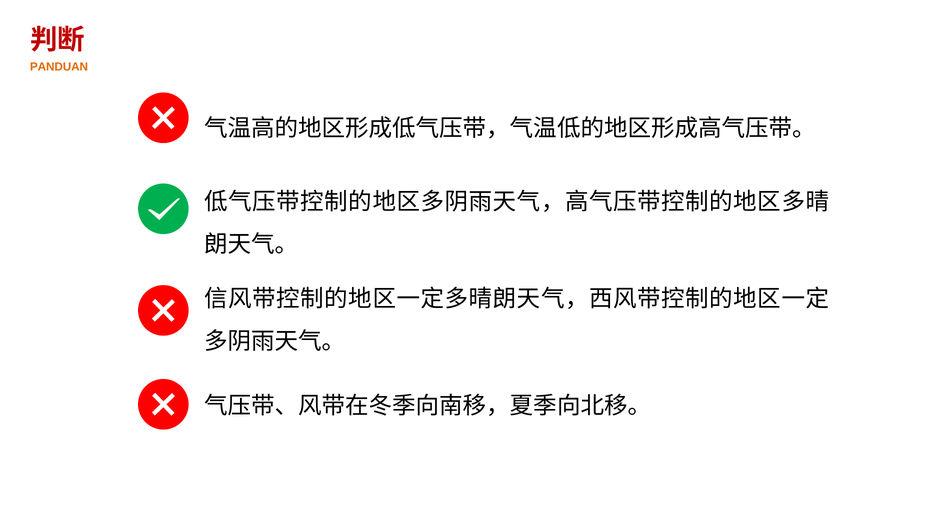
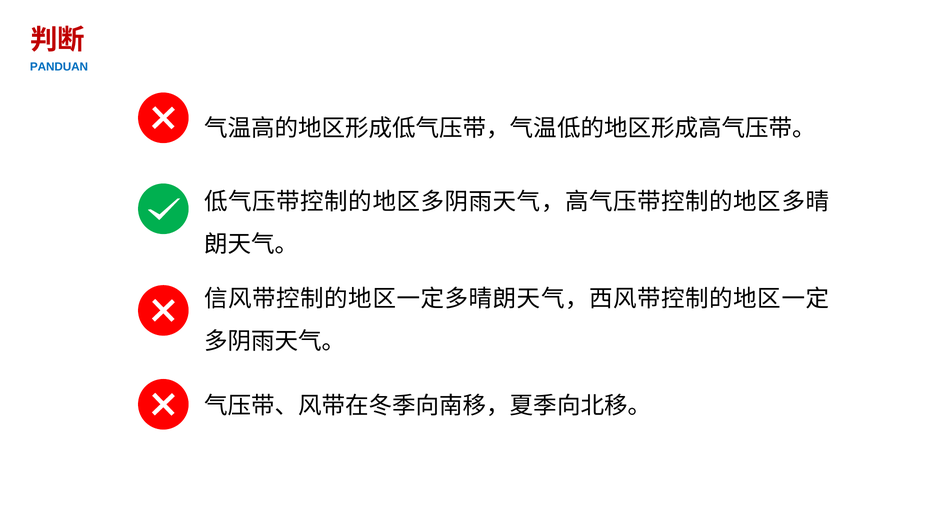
PANDUAN colour: orange -> blue
